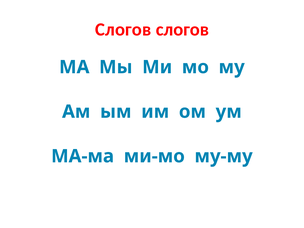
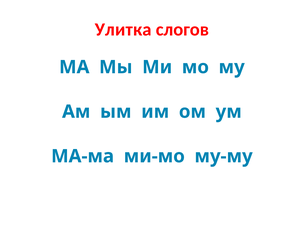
Слогов at (123, 29): Слогов -> Улитка
